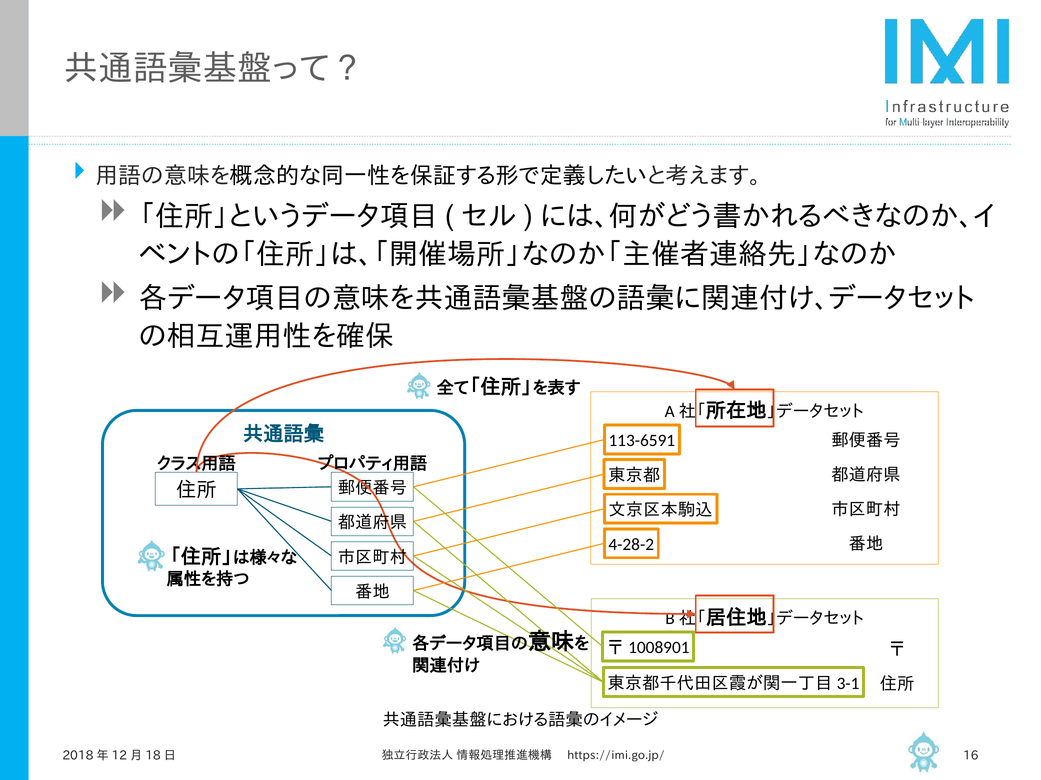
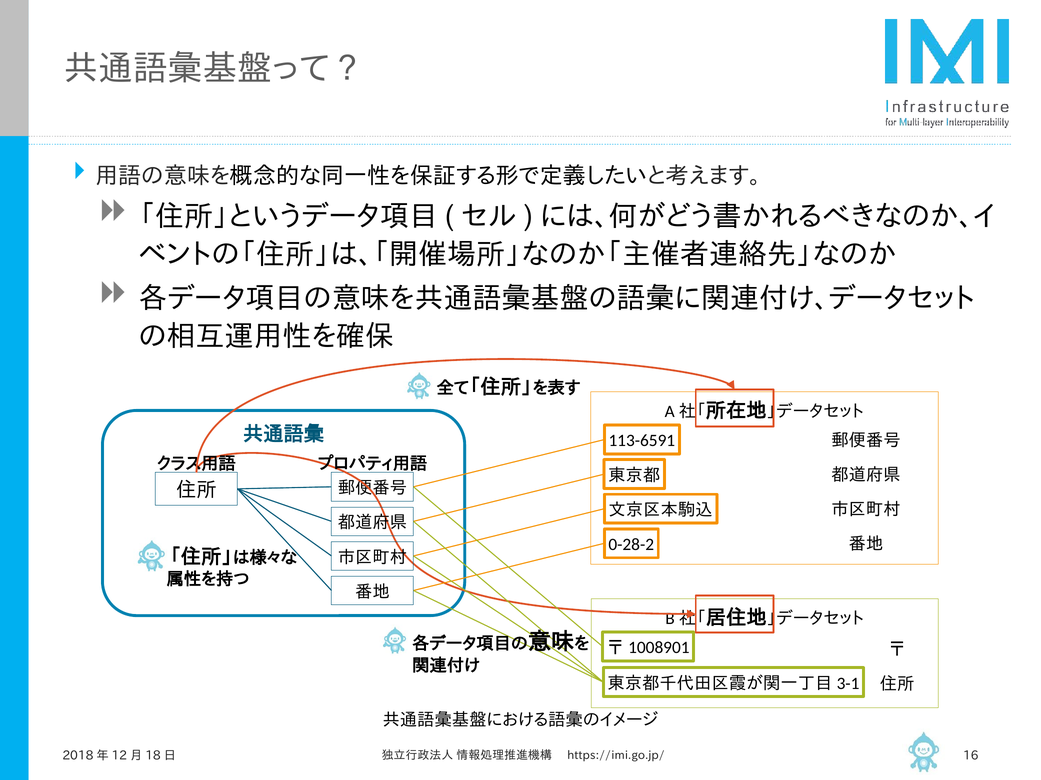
4-28-2: 4-28-2 -> 0-28-2
